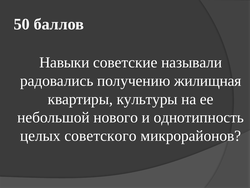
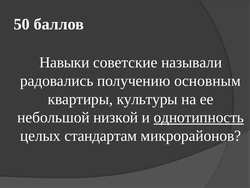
жилищная: жилищная -> основным
нового: нового -> низкой
однотипность underline: none -> present
советского: советского -> стандартам
